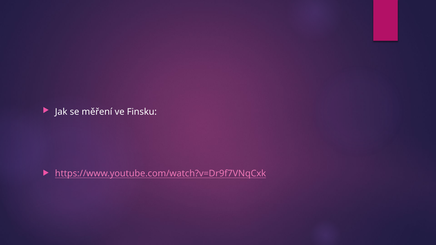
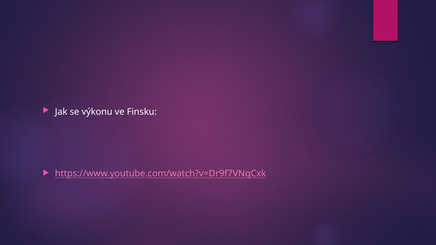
měření: měření -> výkonu
